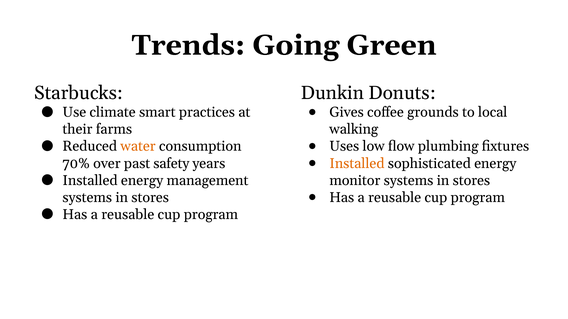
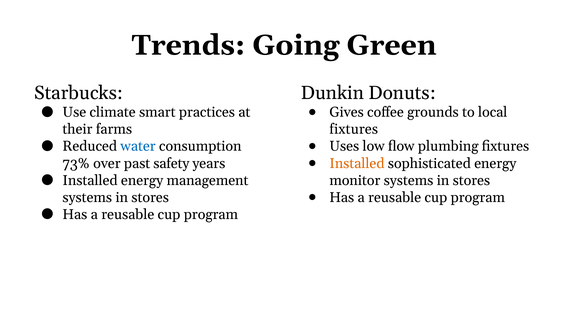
walking at (354, 130): walking -> fixtures
water colour: orange -> blue
70%: 70% -> 73%
